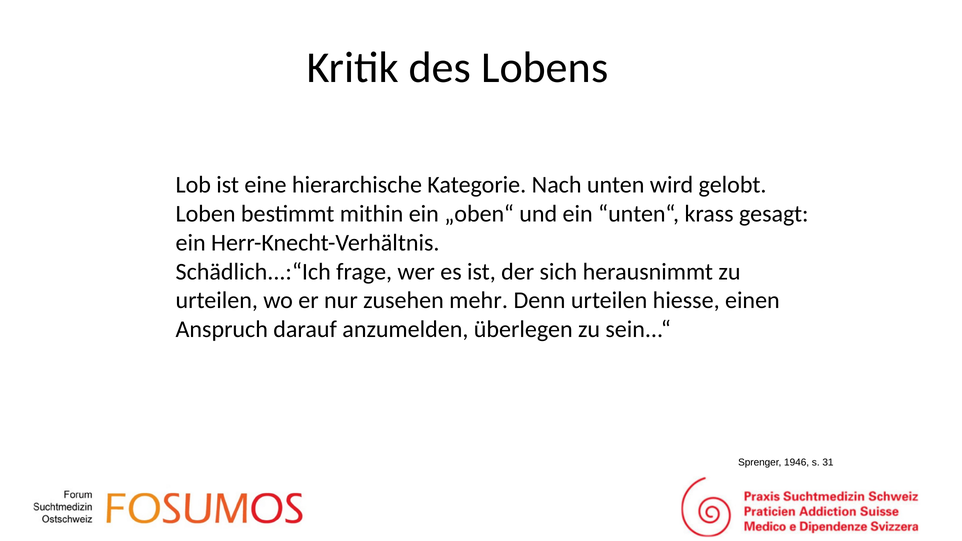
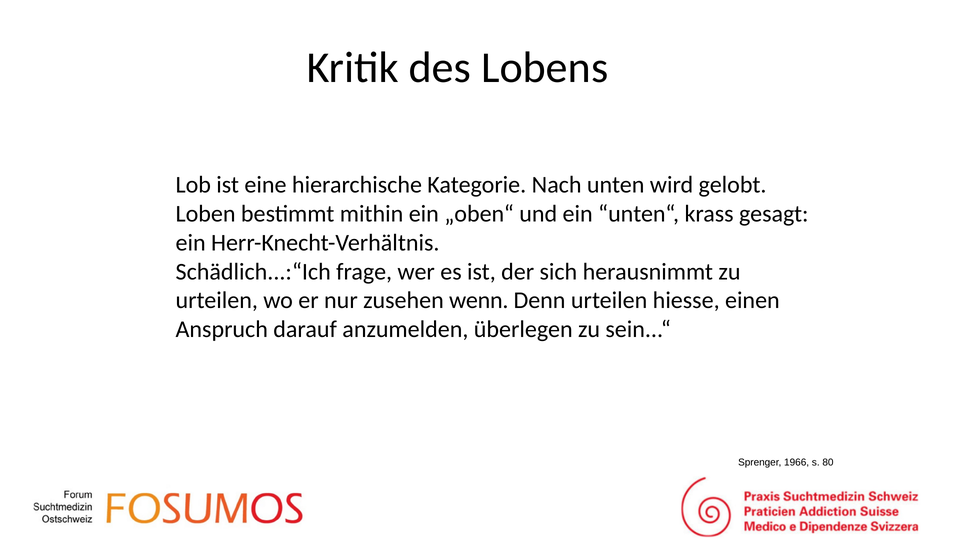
mehr: mehr -> wenn
1946: 1946 -> 1966
31: 31 -> 80
